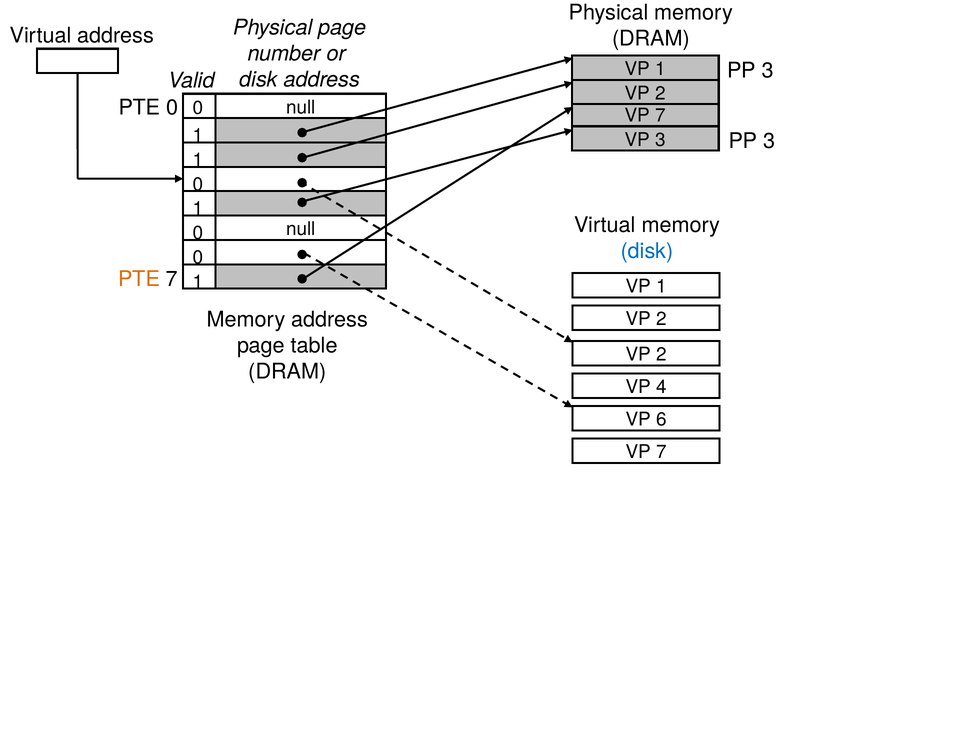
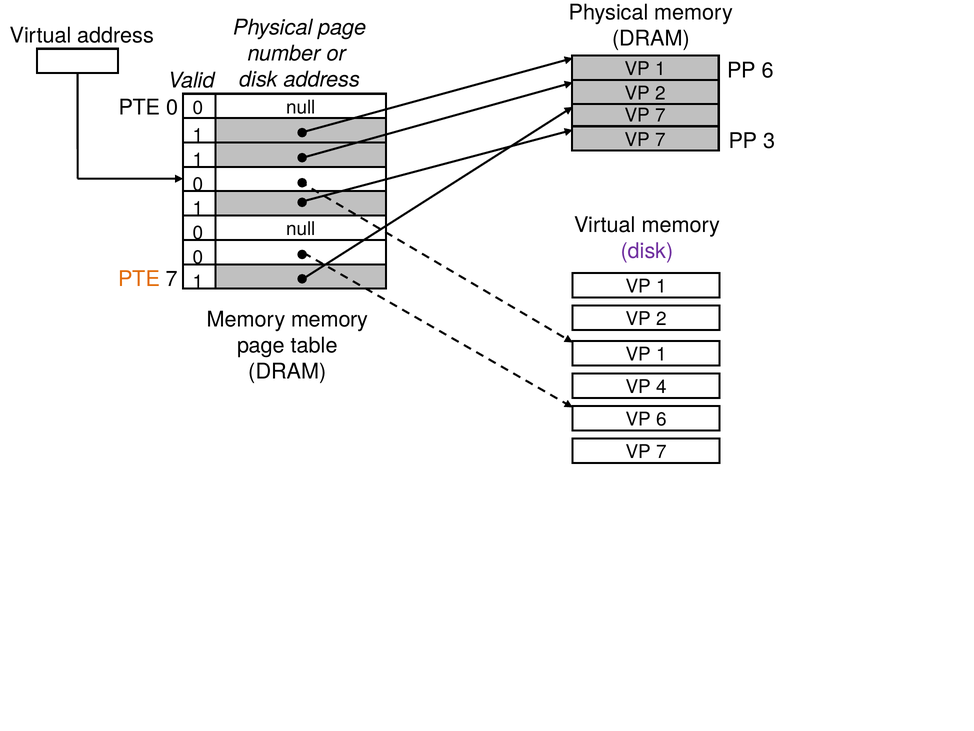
3 at (768, 71): 3 -> 6
3 at (661, 140): 3 -> 7
disk at (647, 251) colour: blue -> purple
Memory address: address -> memory
2 at (661, 354): 2 -> 1
